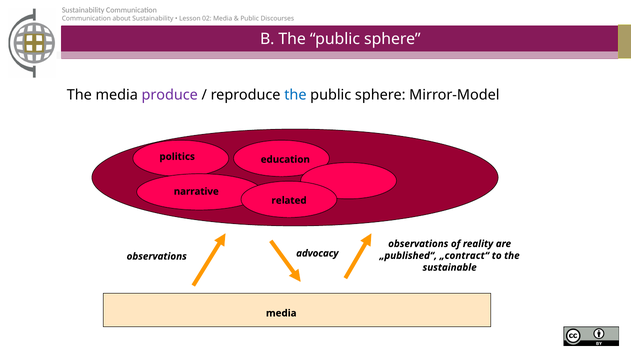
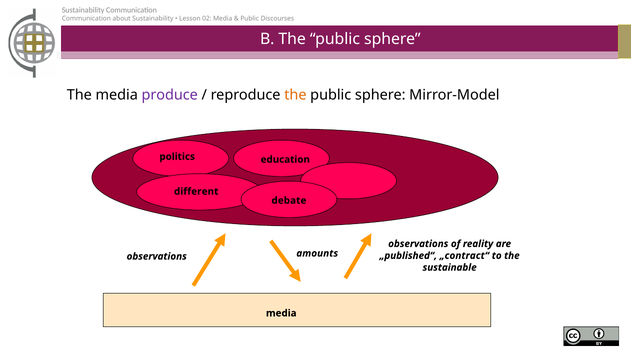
the at (295, 95) colour: blue -> orange
narrative: narrative -> different
related: related -> debate
advocacy: advocacy -> amounts
